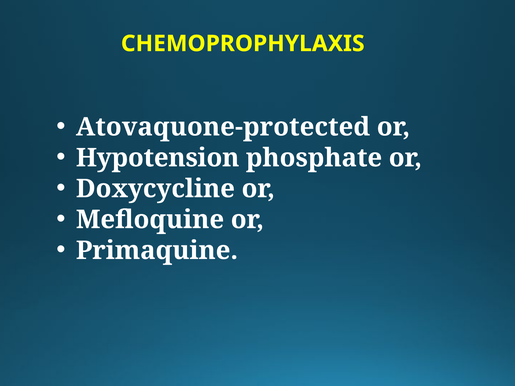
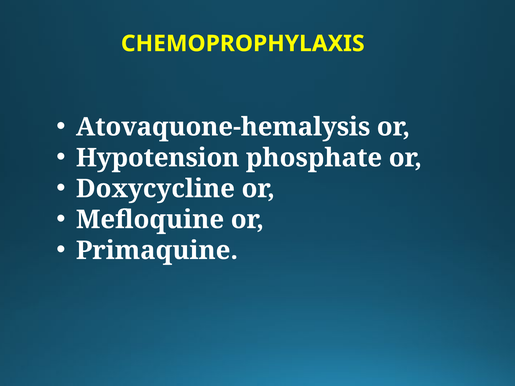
Atovaquone-protected: Atovaquone-protected -> Atovaquone-hemalysis
